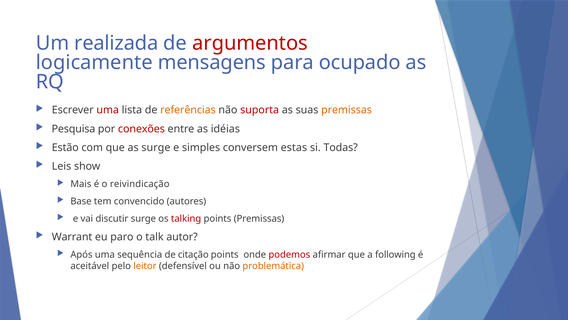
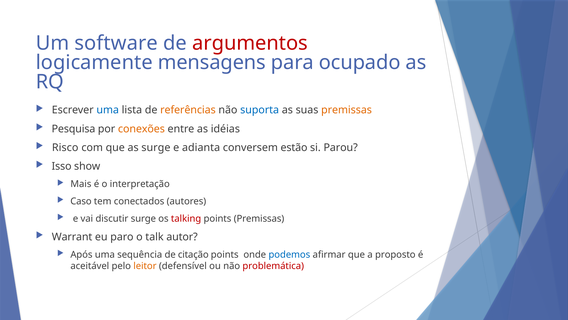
realizada: realizada -> software
uma at (108, 110) colour: red -> blue
suporta colour: red -> blue
conexões colour: red -> orange
Estão: Estão -> Risco
simples: simples -> adianta
estas: estas -> estão
Todas: Todas -> Parou
Leis: Leis -> Isso
reivindicação: reivindicação -> interpretação
Base: Base -> Caso
convencido: convencido -> conectados
podemos colour: red -> blue
following: following -> proposto
problemática colour: orange -> red
